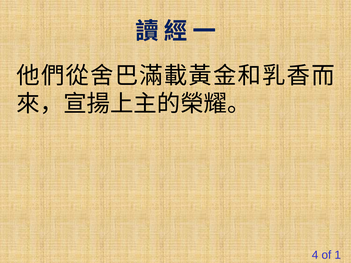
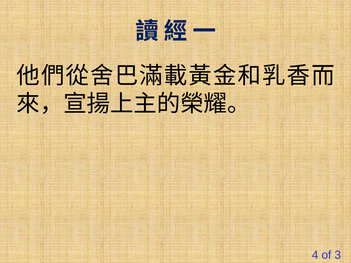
1: 1 -> 3
